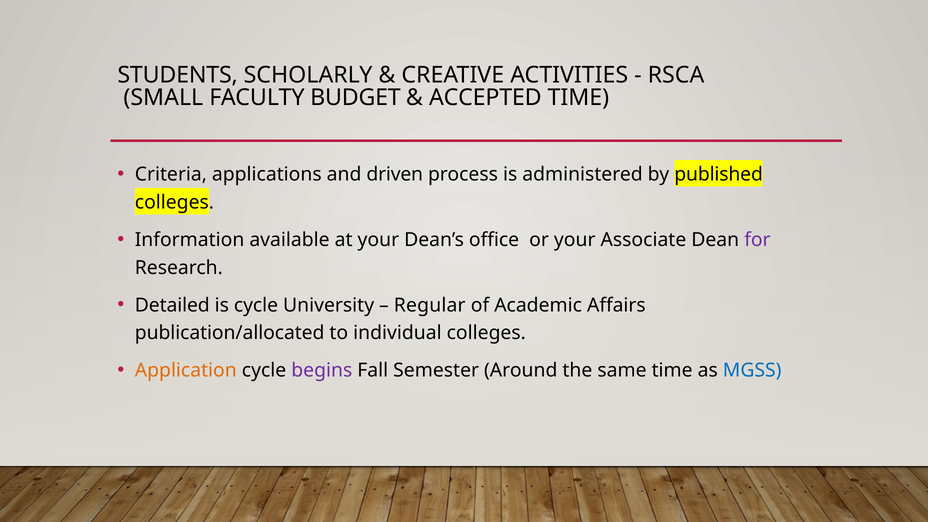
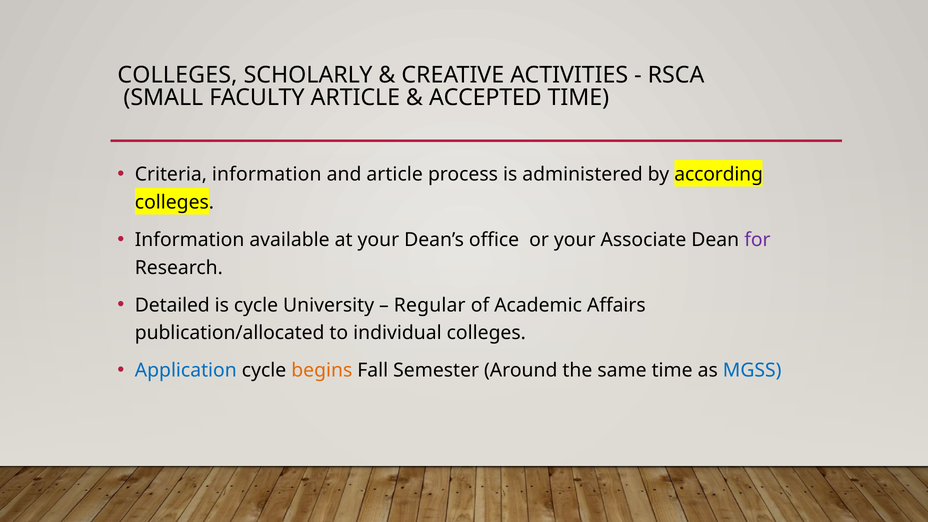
STUDENTS at (178, 75): STUDENTS -> COLLEGES
FACULTY BUDGET: BUDGET -> ARTICLE
Criteria applications: applications -> information
and driven: driven -> article
published: published -> according
Application colour: orange -> blue
begins colour: purple -> orange
